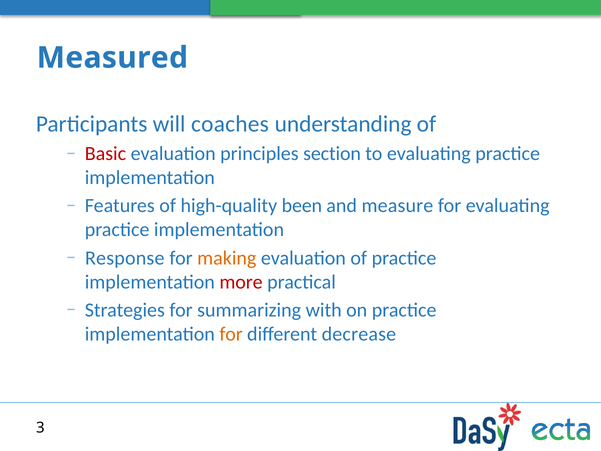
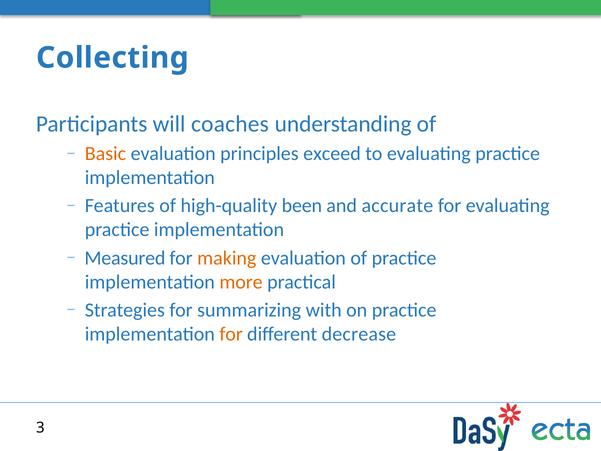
Measured: Measured -> Collecting
Basic colour: red -> orange
section: section -> exceed
measure: measure -> accurate
Response: Response -> Measured
more colour: red -> orange
